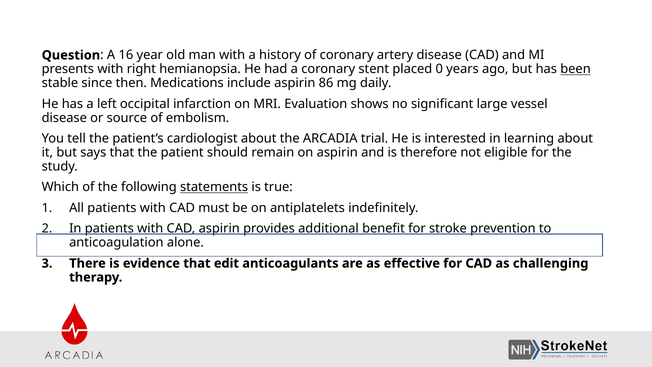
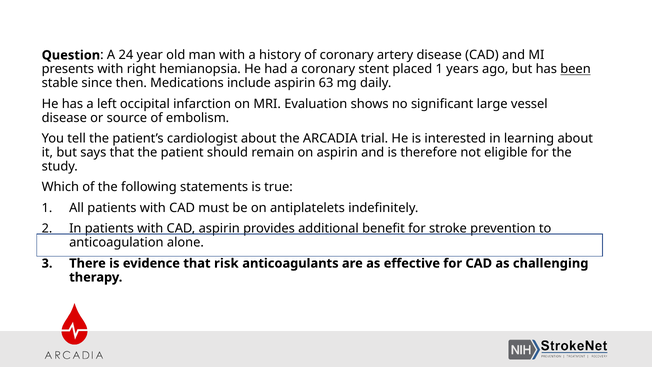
16: 16 -> 24
placed 0: 0 -> 1
86: 86 -> 63
statements underline: present -> none
edit: edit -> risk
